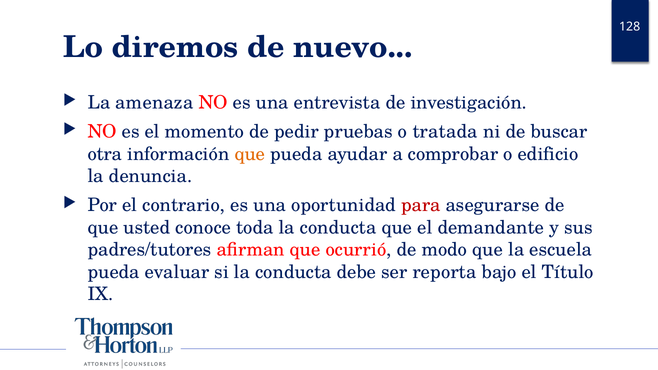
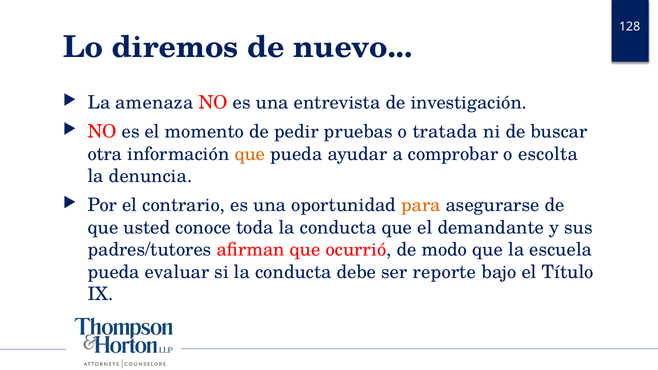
edificio: edificio -> escolta
para colour: red -> orange
reporta: reporta -> reporte
